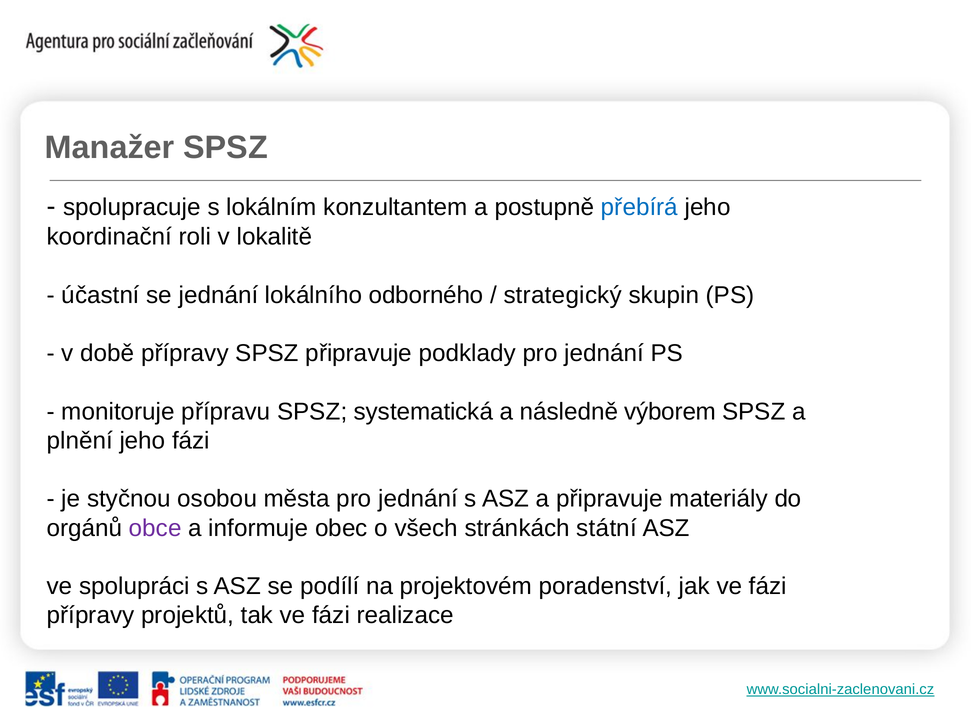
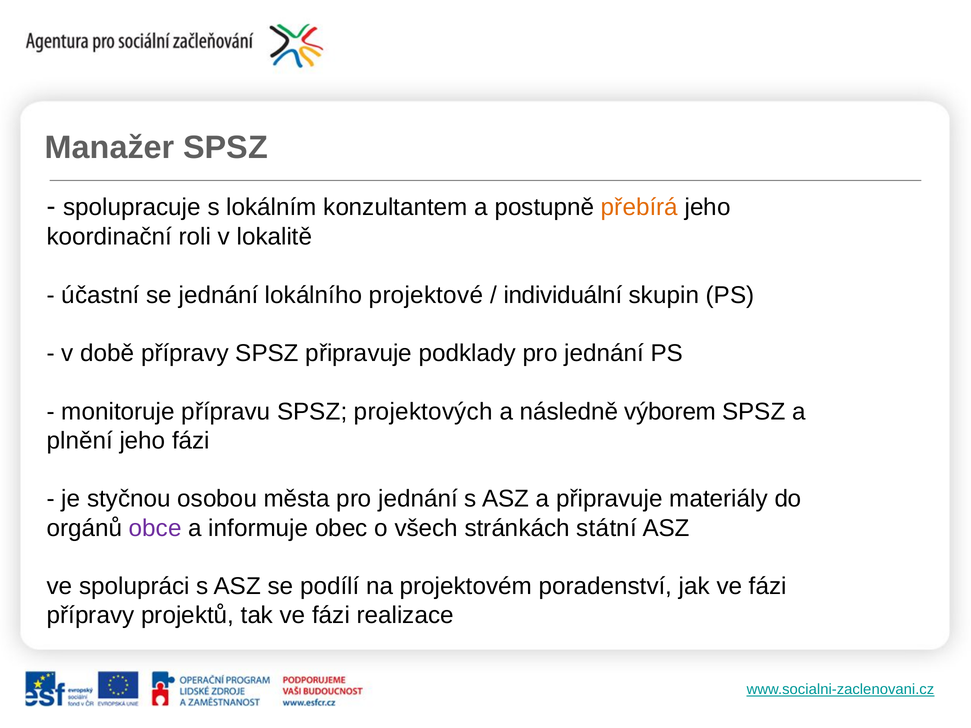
přebírá colour: blue -> orange
odborného: odborného -> projektové
strategický: strategický -> individuální
systematická: systematická -> projektových
